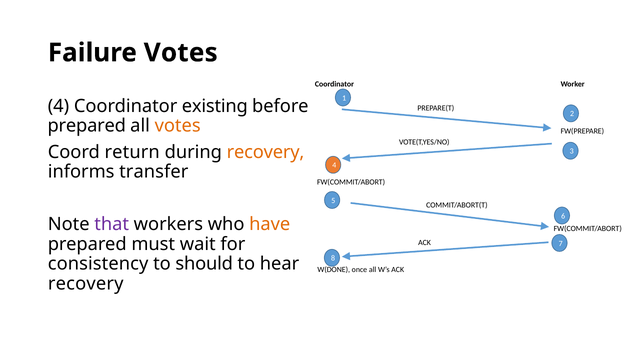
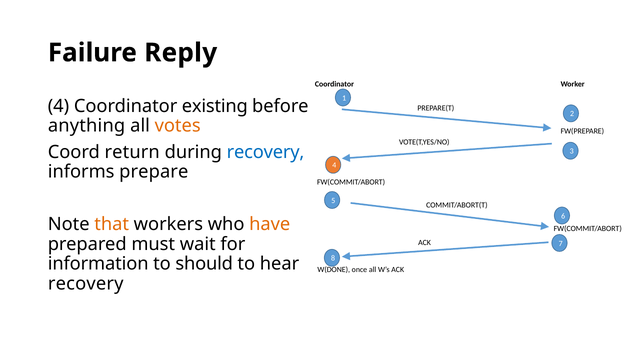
Failure Votes: Votes -> Reply
prepared at (87, 126): prepared -> anything
recovery at (266, 152) colour: orange -> blue
transfer: transfer -> prepare
that colour: purple -> orange
consistency: consistency -> information
